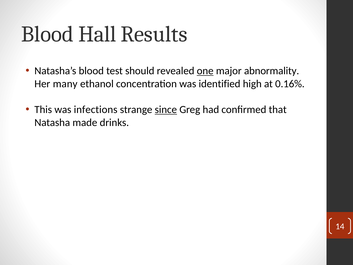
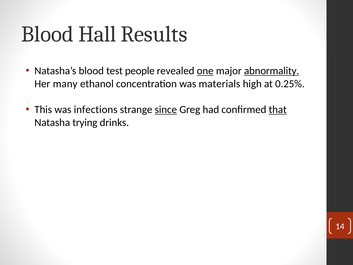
should: should -> people
abnormality underline: none -> present
identified: identified -> materials
0.16%: 0.16% -> 0.25%
that underline: none -> present
made: made -> trying
